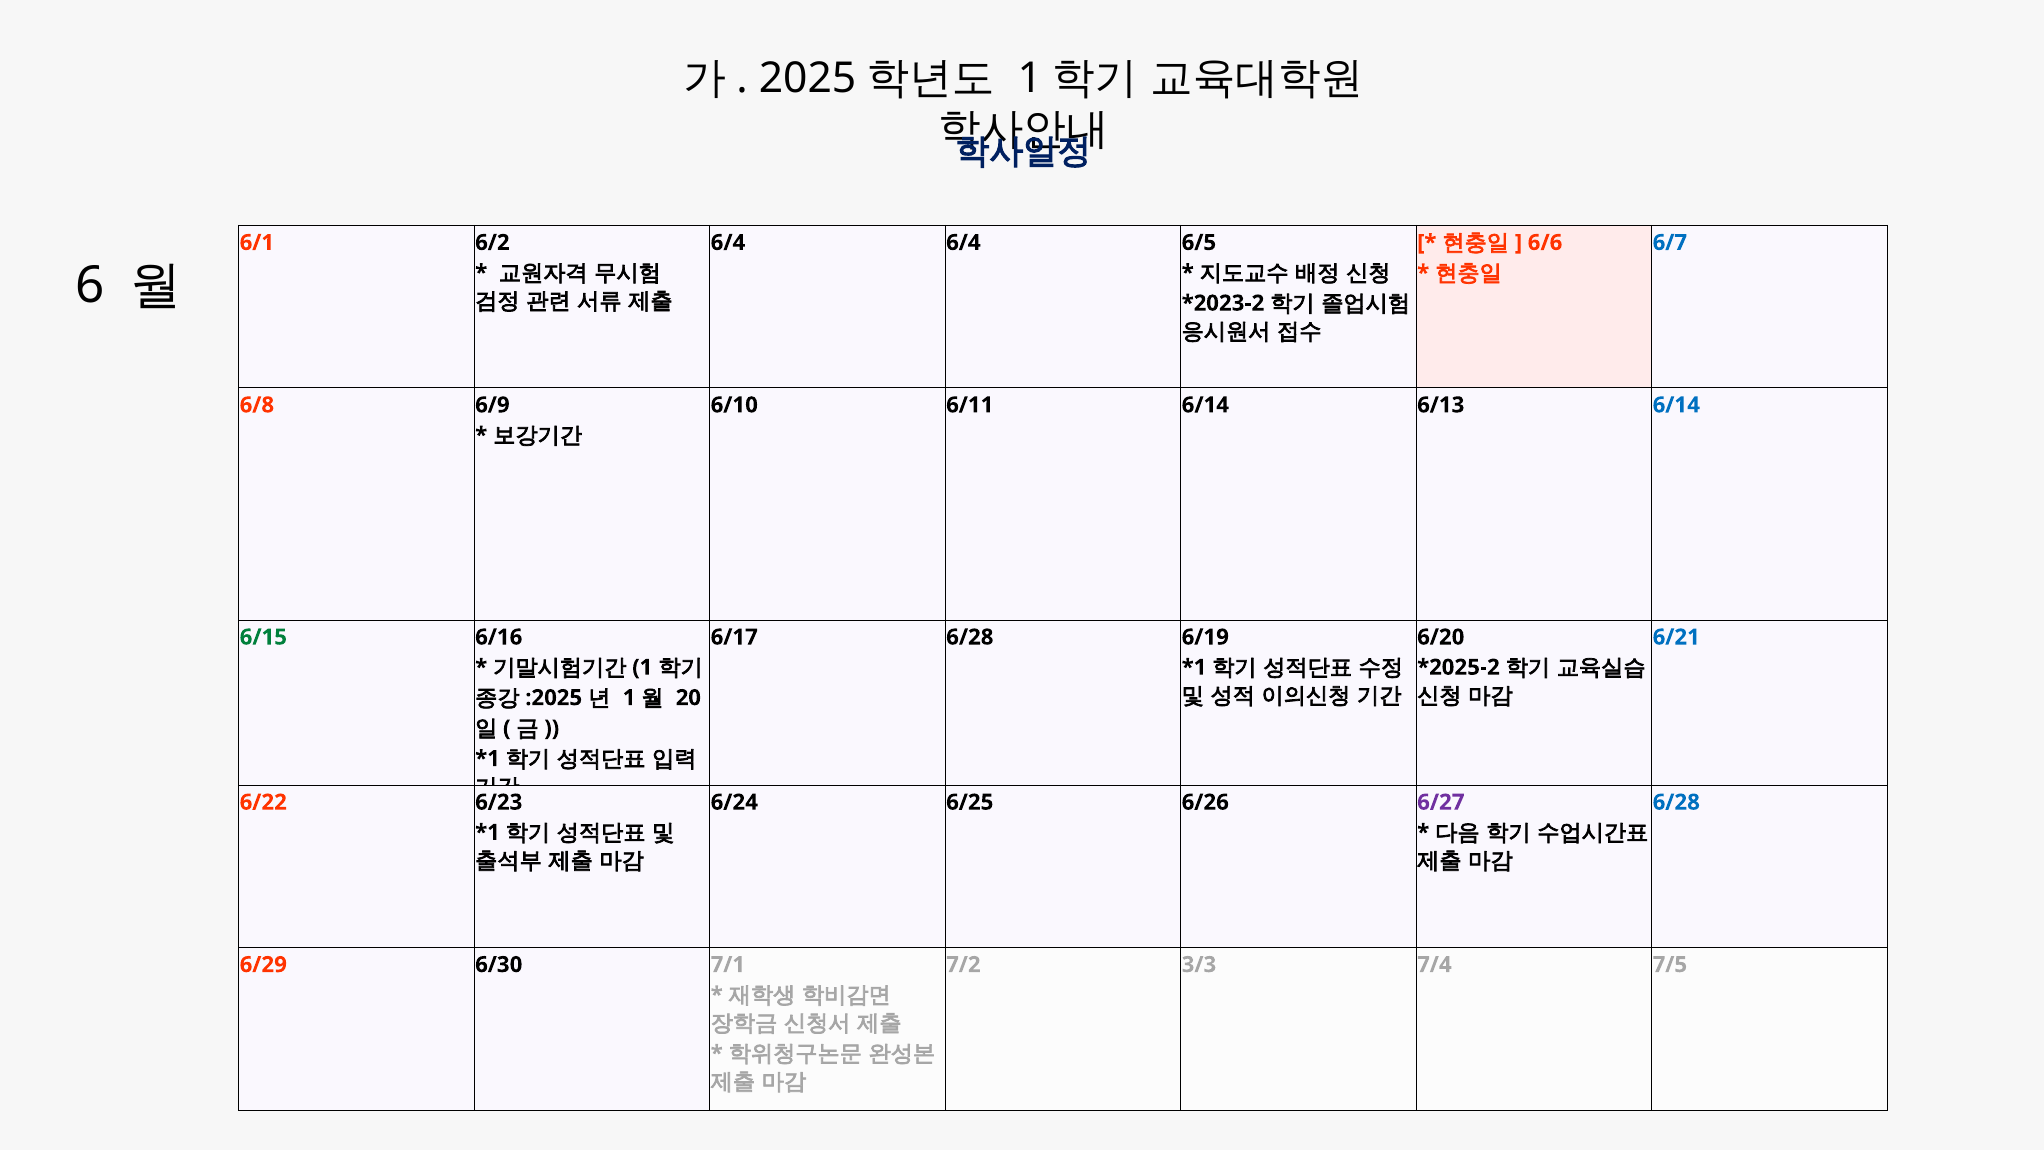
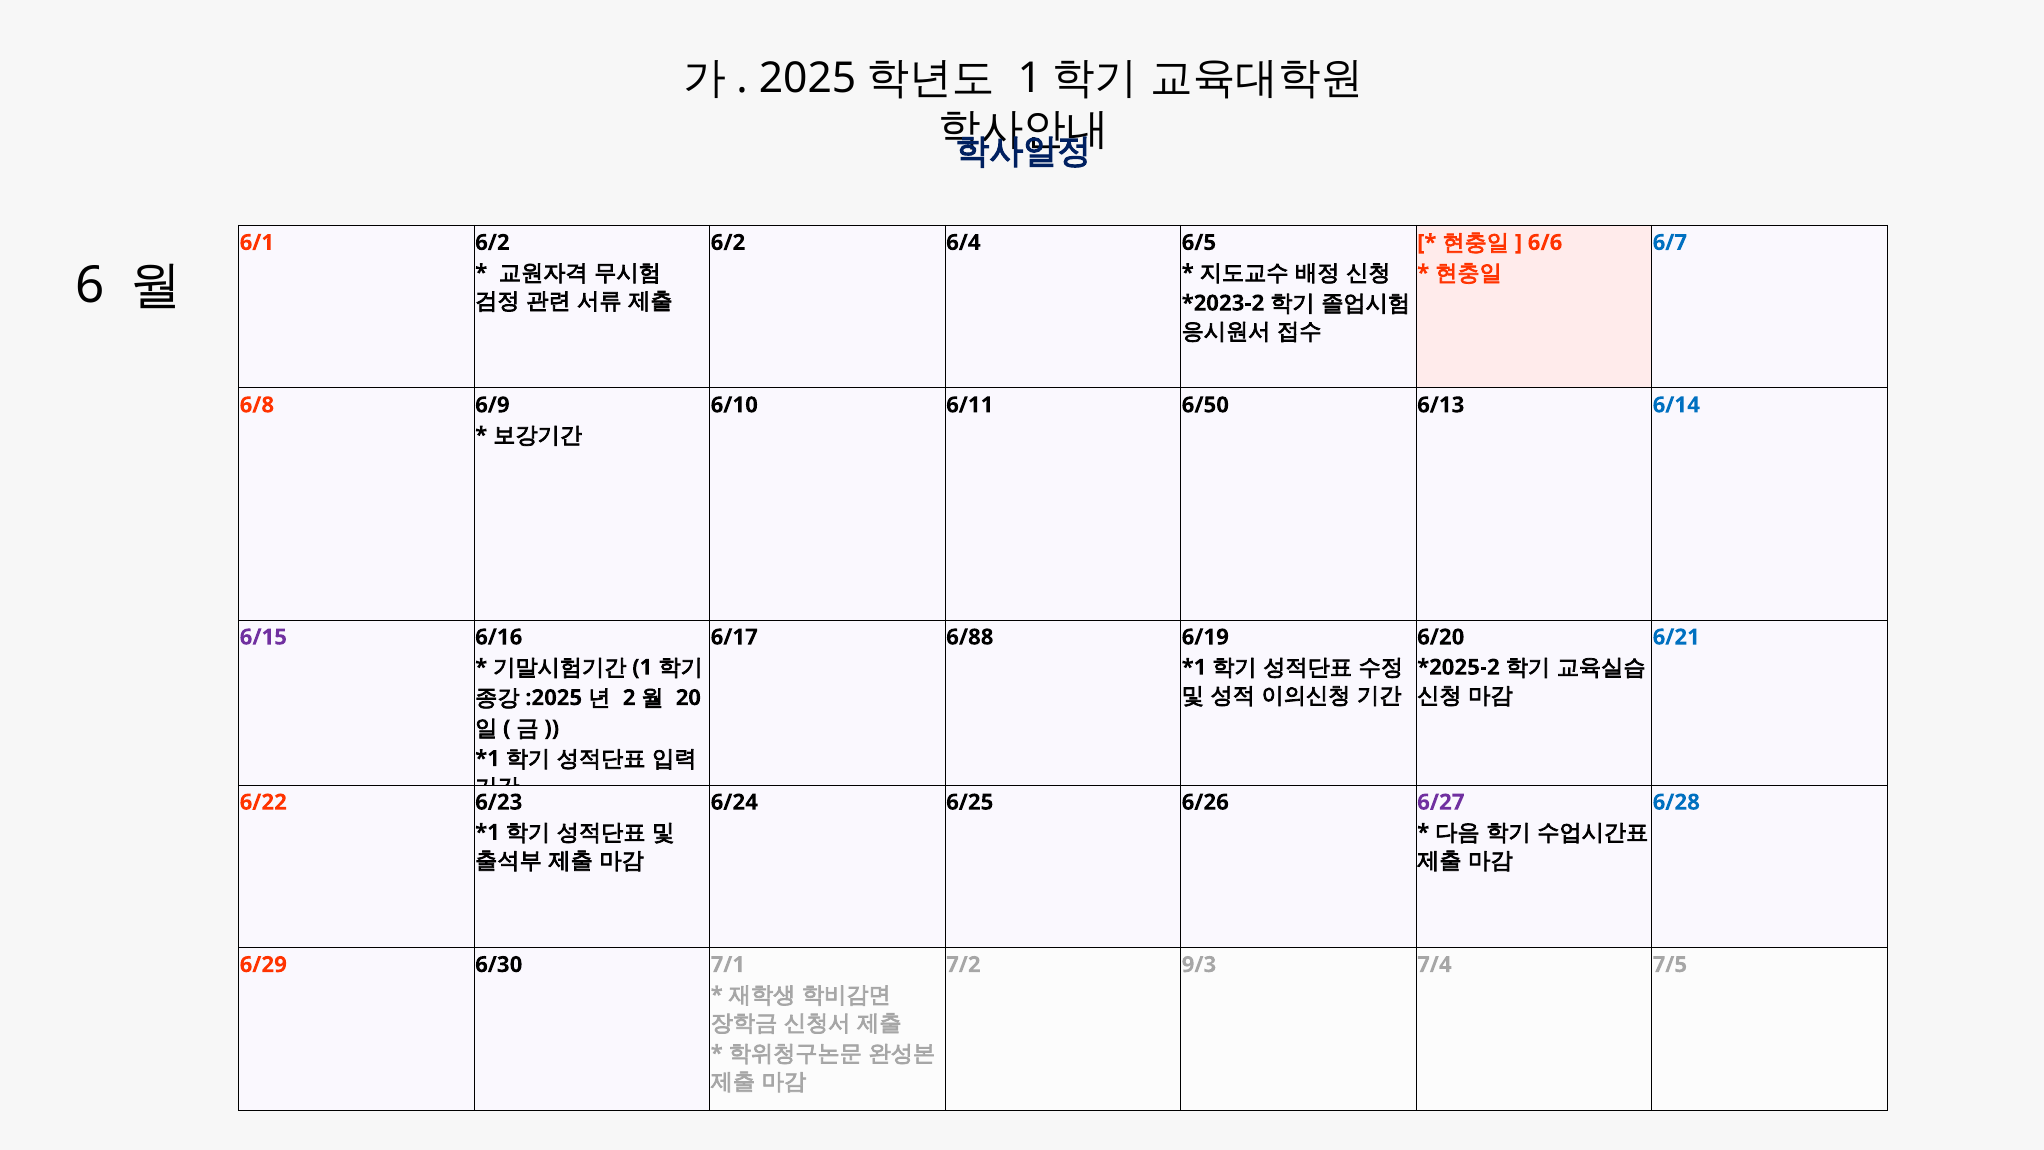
6/4 at (728, 243): 6/4 -> 6/2
6/11 6/14: 6/14 -> 6/50
6/15 colour: green -> purple
6/17 6/28: 6/28 -> 6/88
1 at (629, 698): 1 -> 2
3/3: 3/3 -> 9/3
